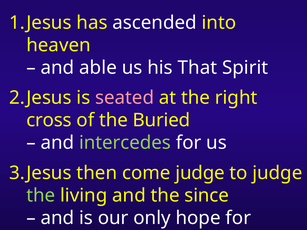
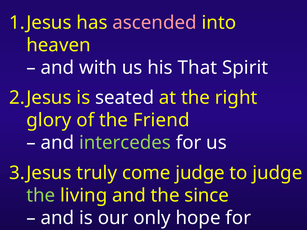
ascended colour: white -> pink
able: able -> with
seated colour: pink -> white
cross: cross -> glory
Buried: Buried -> Friend
then: then -> truly
